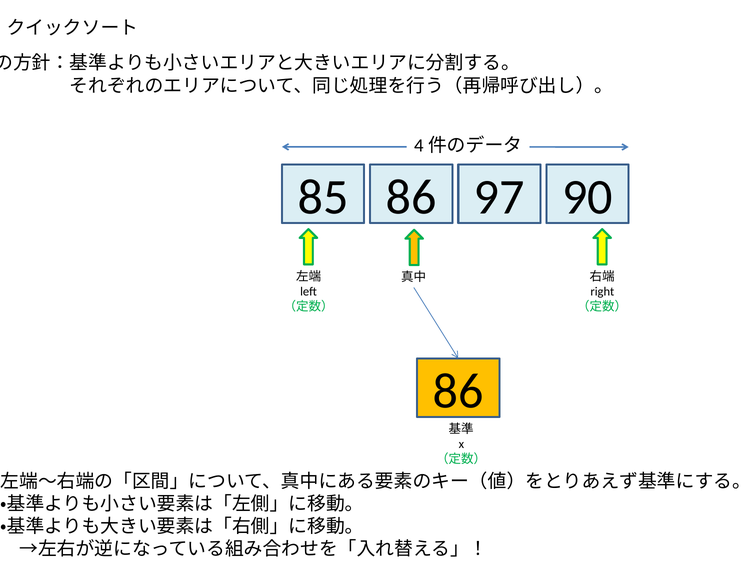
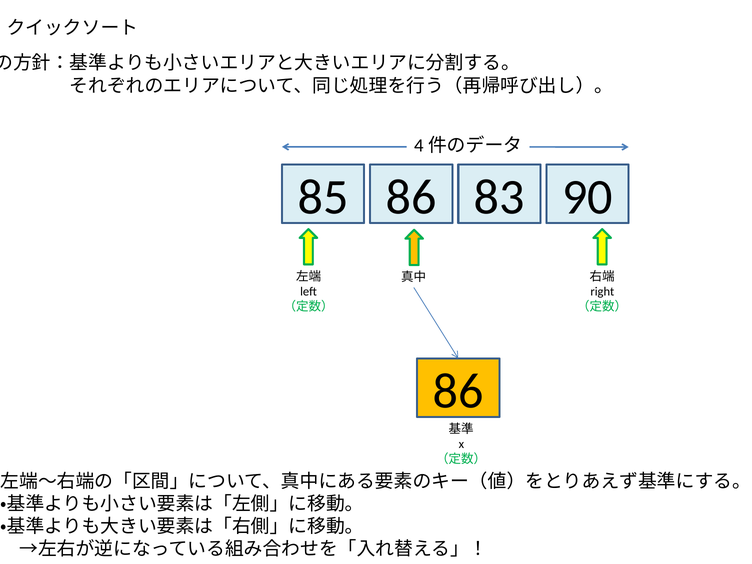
97: 97 -> 83
